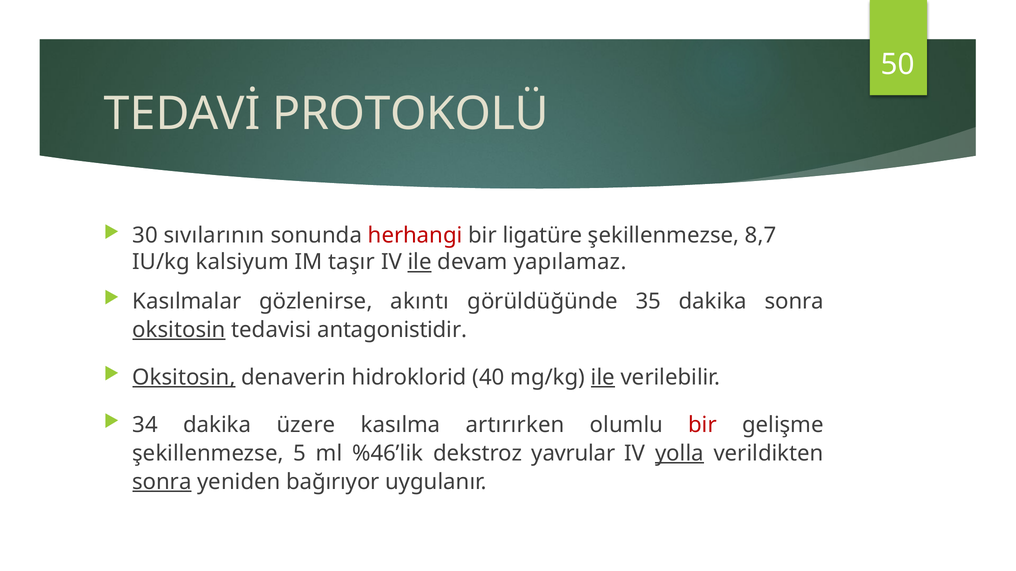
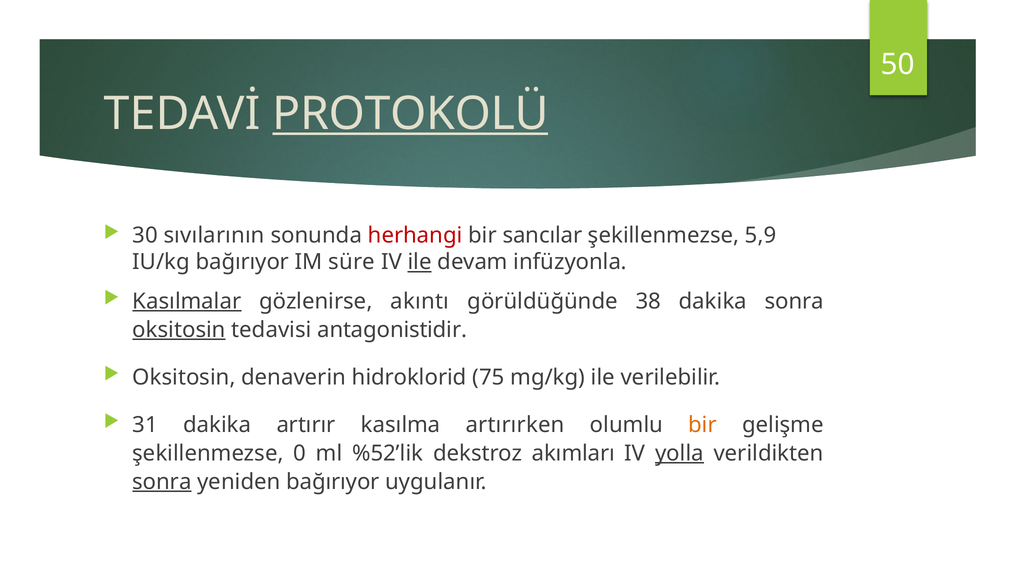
PROTOKOLÜ underline: none -> present
ligatüre: ligatüre -> sancılar
8,7: 8,7 -> 5,9
IU/kg kalsiyum: kalsiyum -> bağırıyor
taşır: taşır -> süre
yapılamaz: yapılamaz -> infüzyonla
Kasılmalar underline: none -> present
35: 35 -> 38
Oksitosin at (184, 378) underline: present -> none
40: 40 -> 75
ile at (603, 378) underline: present -> none
34: 34 -> 31
üzere: üzere -> artırır
bir at (703, 425) colour: red -> orange
5: 5 -> 0
%46’lik: %46’lik -> %52’lik
yavrular: yavrular -> akımları
